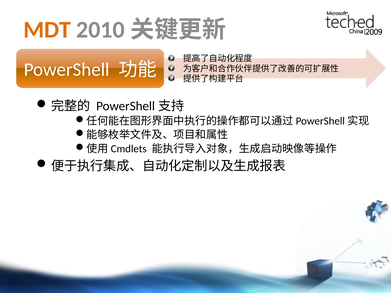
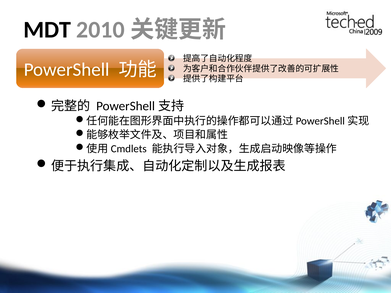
MDT colour: orange -> black
